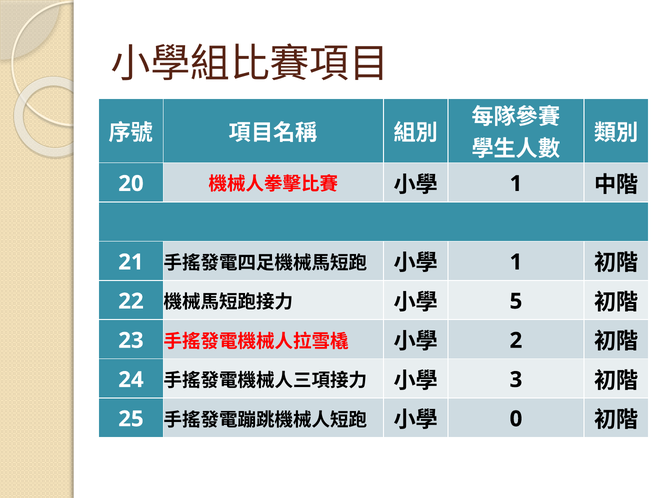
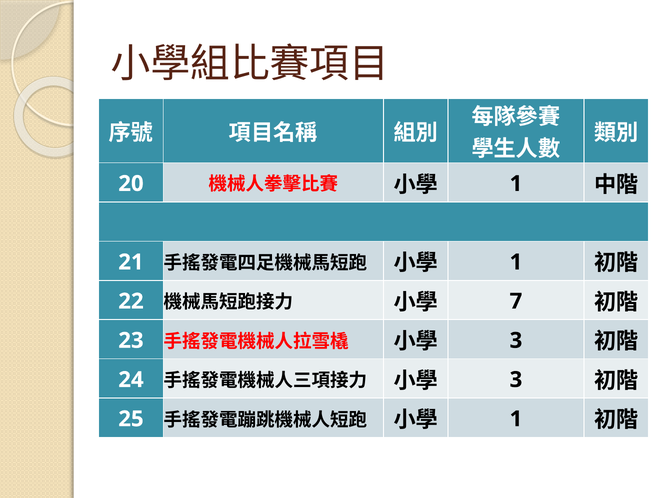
5: 5 -> 7
2 at (516, 341): 2 -> 3
0 at (516, 420): 0 -> 1
